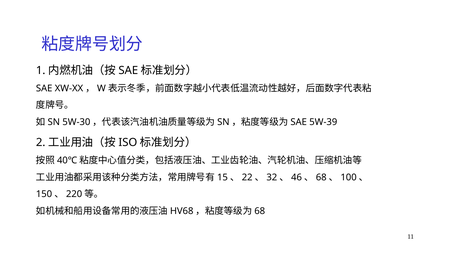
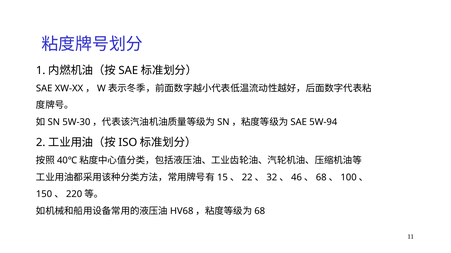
5W-39: 5W-39 -> 5W-94
